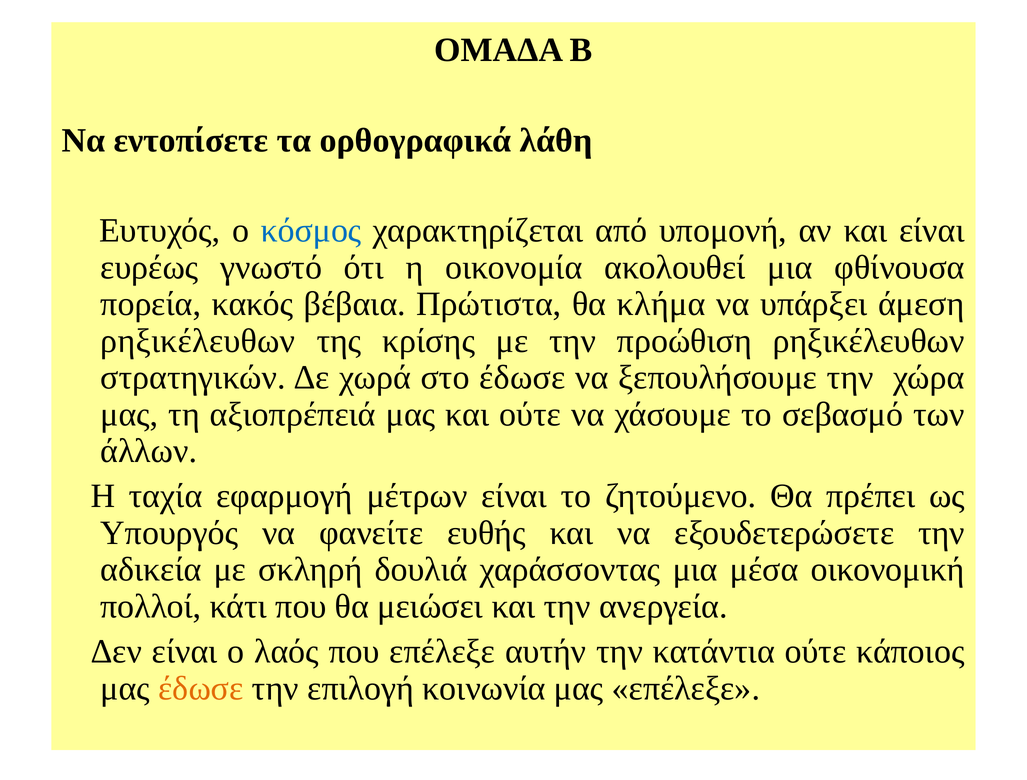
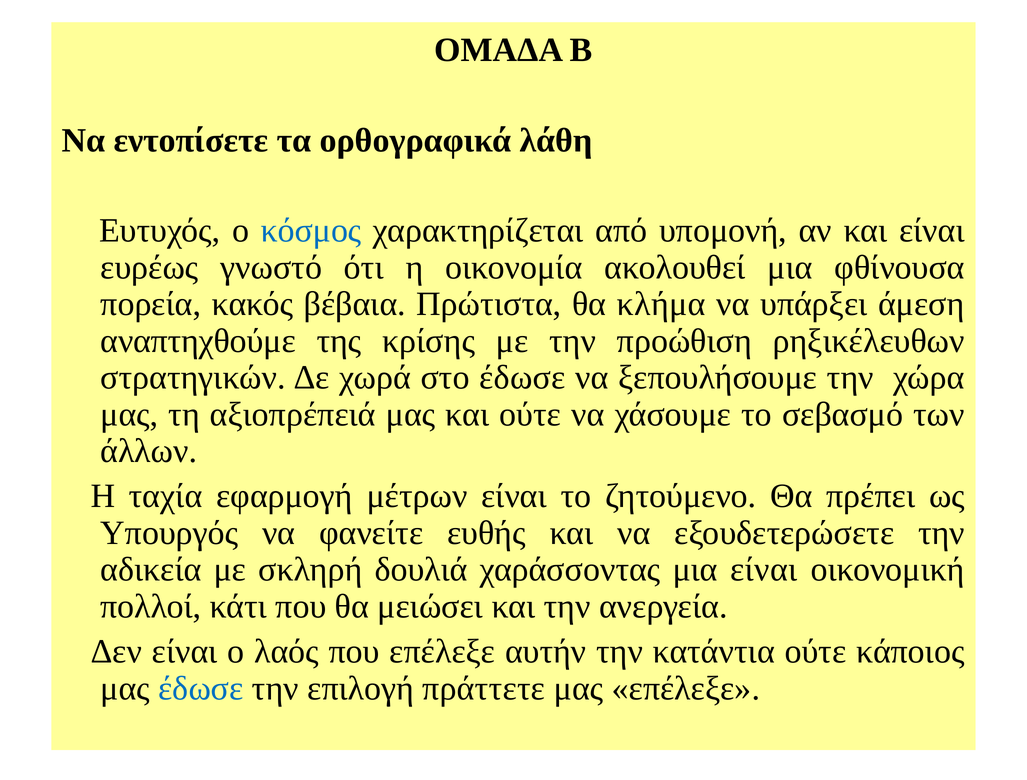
ρηξικέλευθων at (198, 341): ρηξικέλευθων -> αναπτηχθούμε
μια μέσα: μέσα -> είναι
έδωσε at (201, 688) colour: orange -> blue
κοινωνία: κοινωνία -> πράττετε
